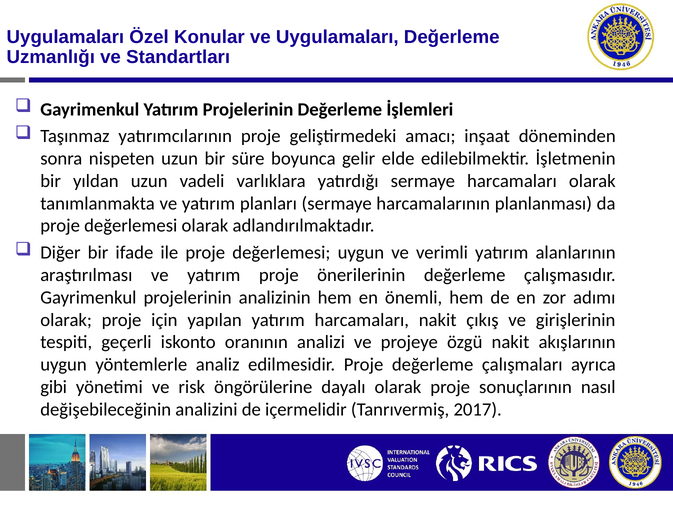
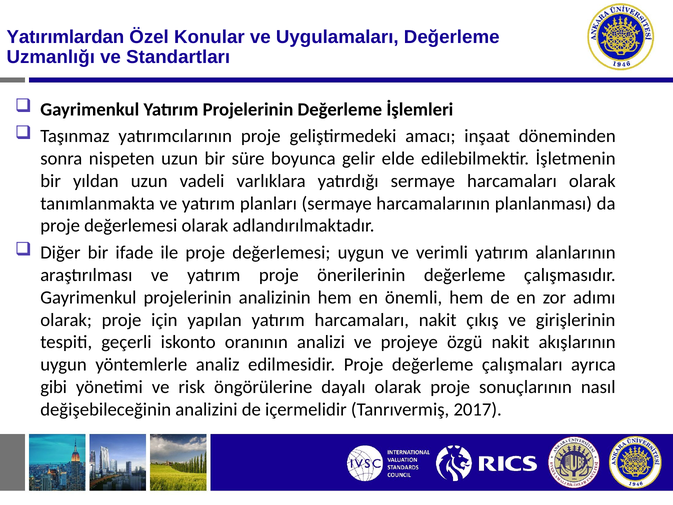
Uygulamaları at (65, 37): Uygulamaları -> Yatırımlardan
